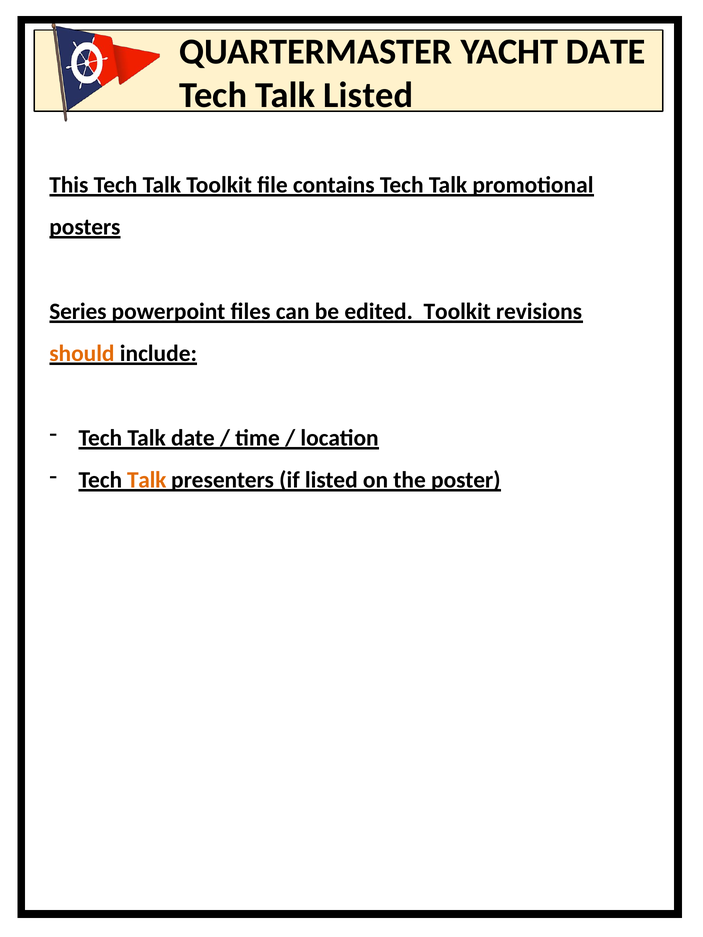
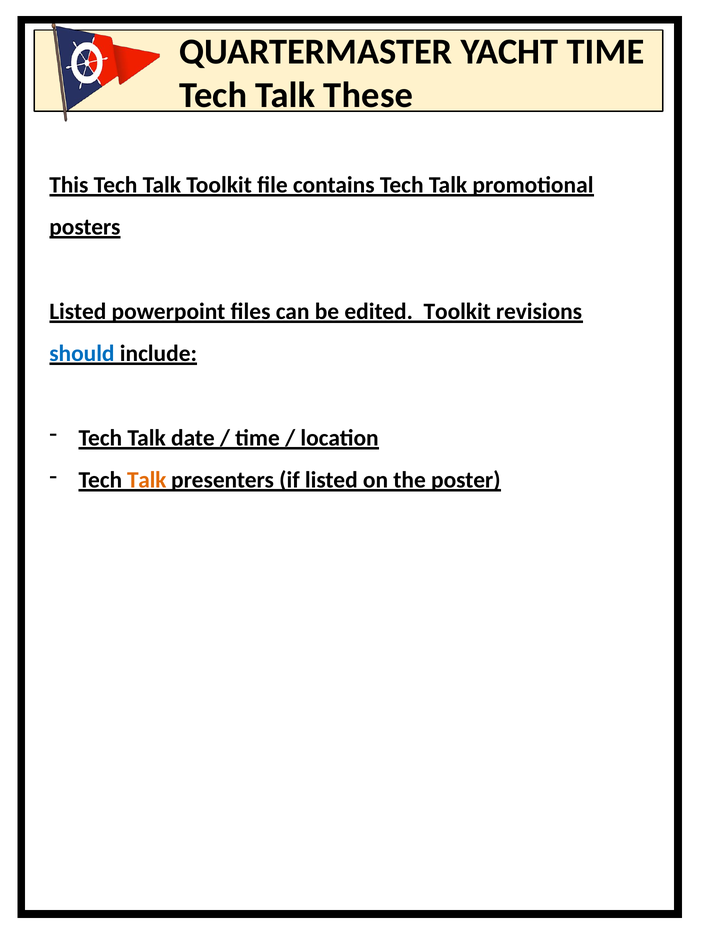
YACHT DATE: DATE -> TIME
Talk Listed: Listed -> These
Series at (78, 312): Series -> Listed
should colour: orange -> blue
